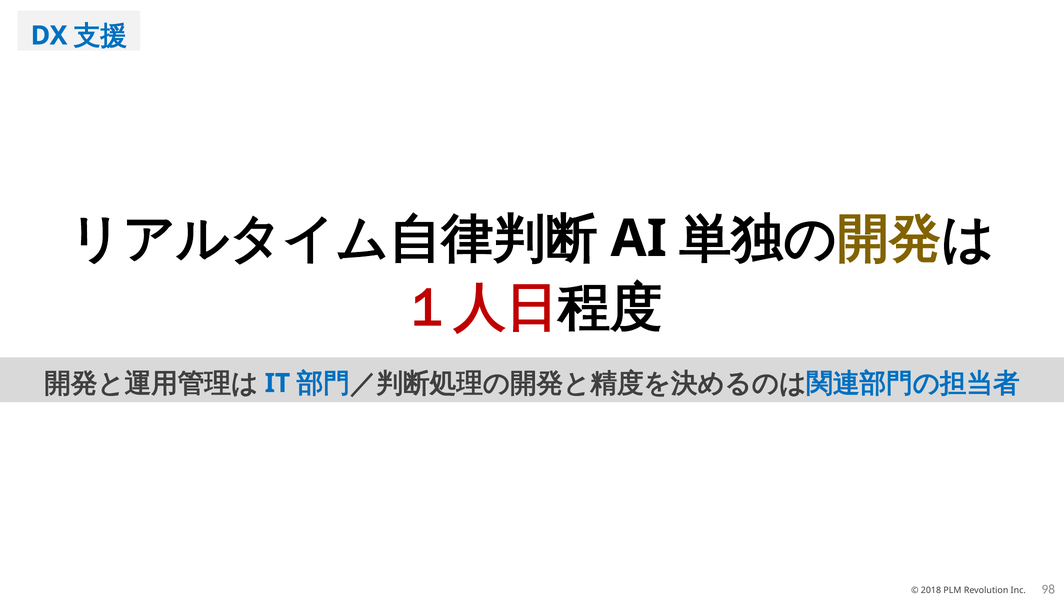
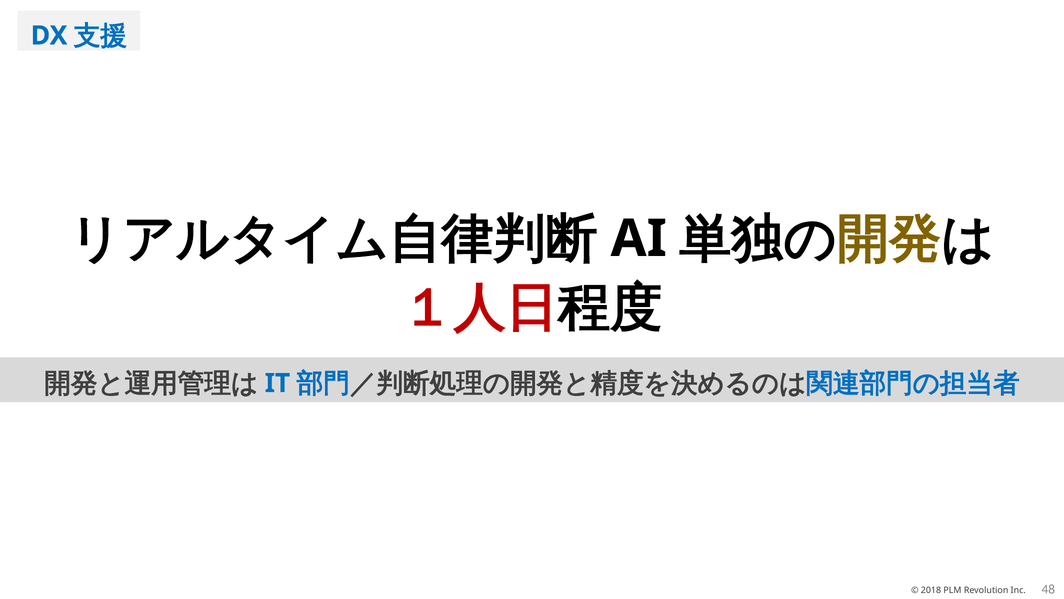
98: 98 -> 48
